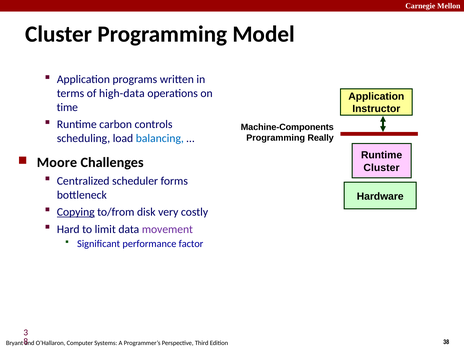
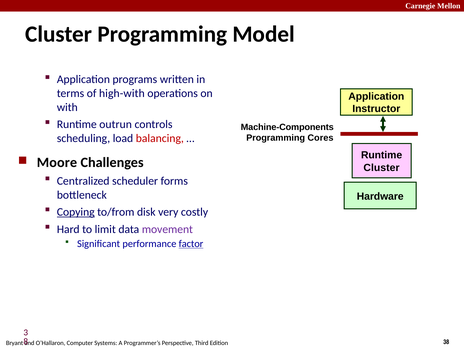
high-data: high-data -> high-with
time: time -> with
carbon: carbon -> outrun
balancing colour: blue -> red
Really: Really -> Cores
factor underline: none -> present
